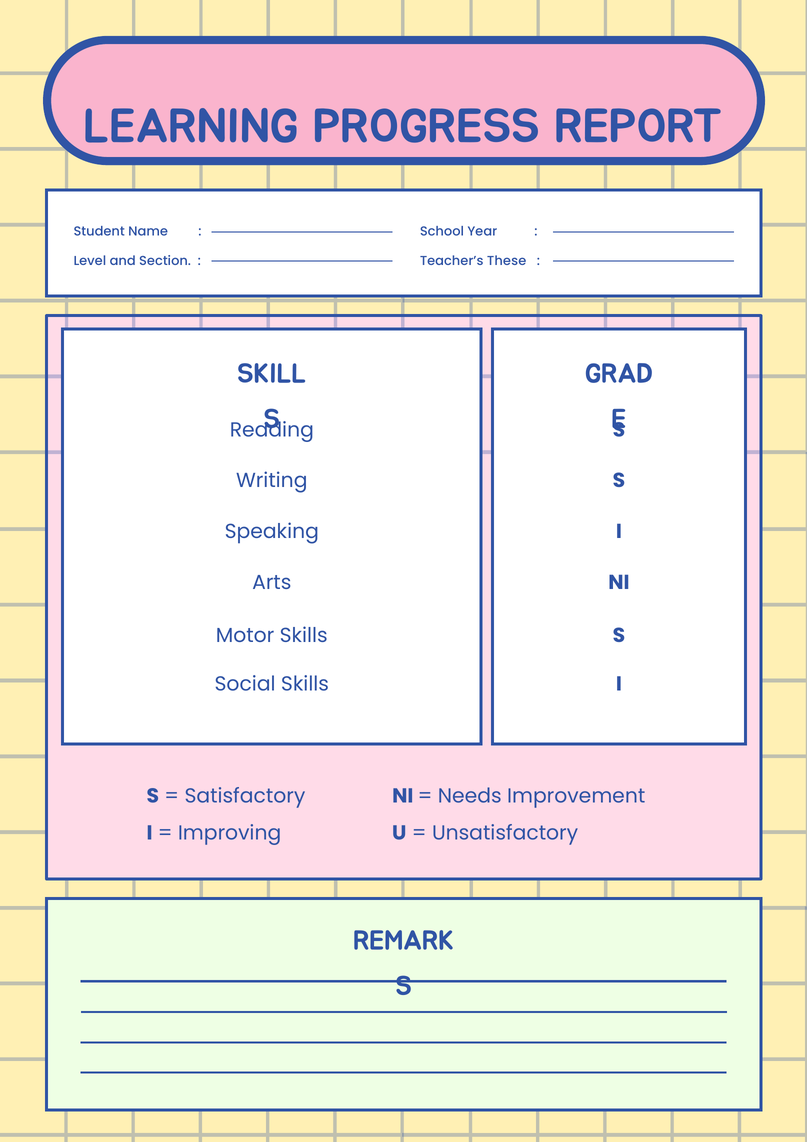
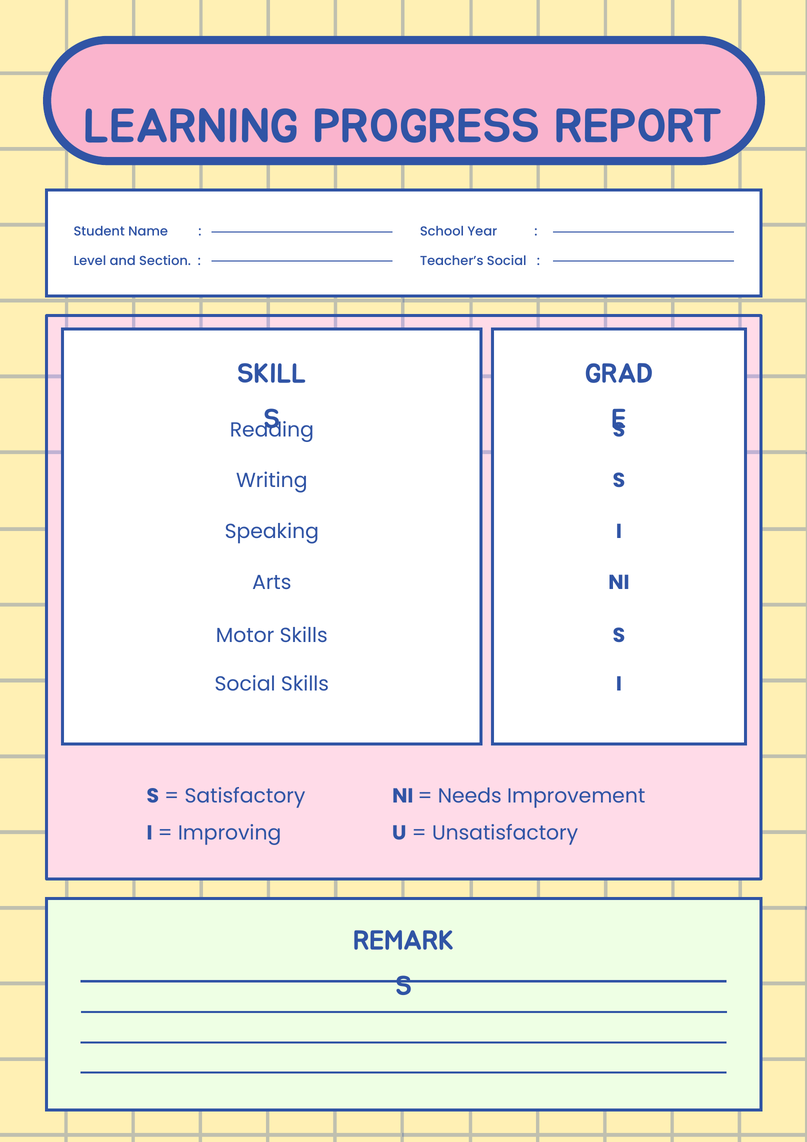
Teacher’s These: These -> Social
